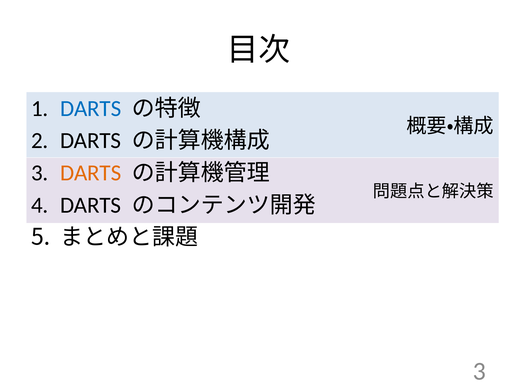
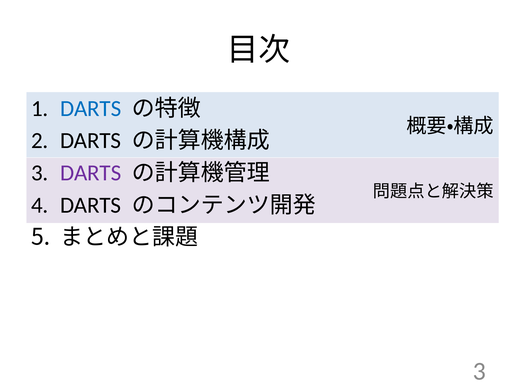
DARTS at (91, 173) colour: orange -> purple
